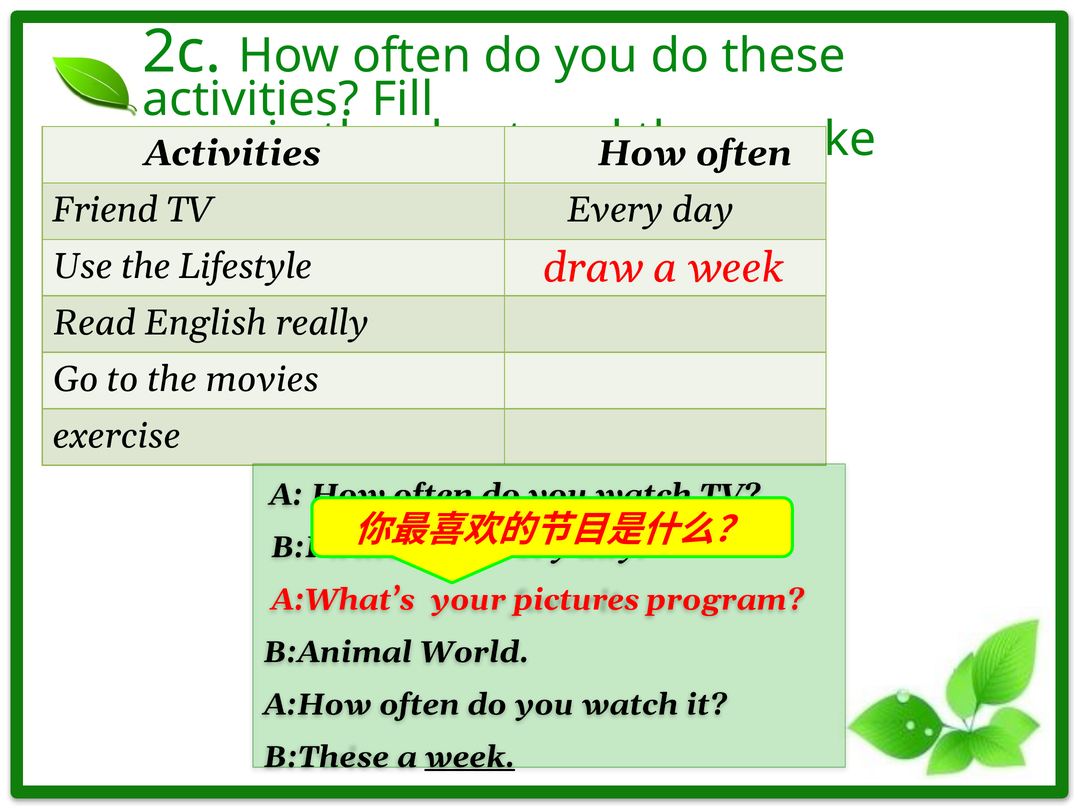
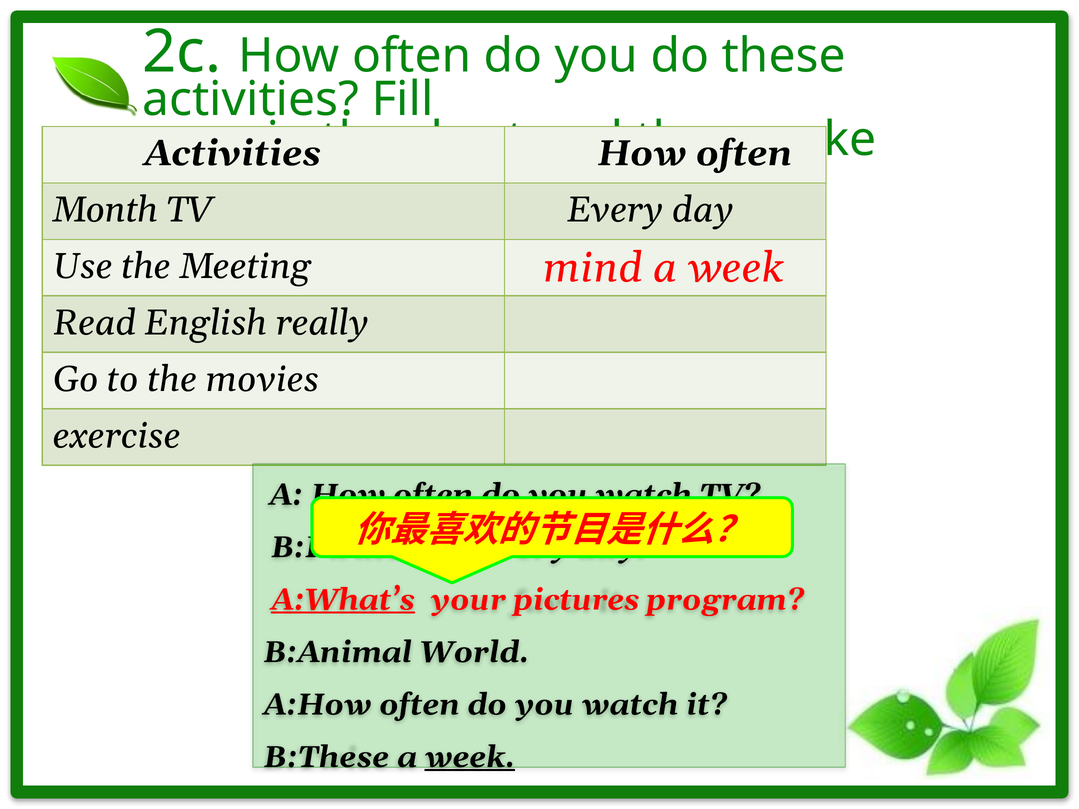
Friend: Friend -> Month
Lifestyle: Lifestyle -> Meeting
draw: draw -> mind
A:What’s underline: none -> present
